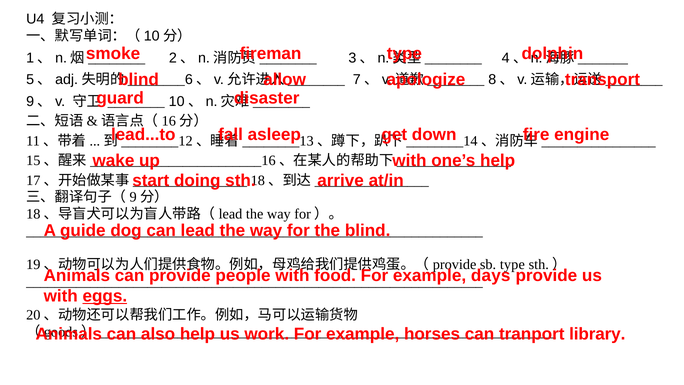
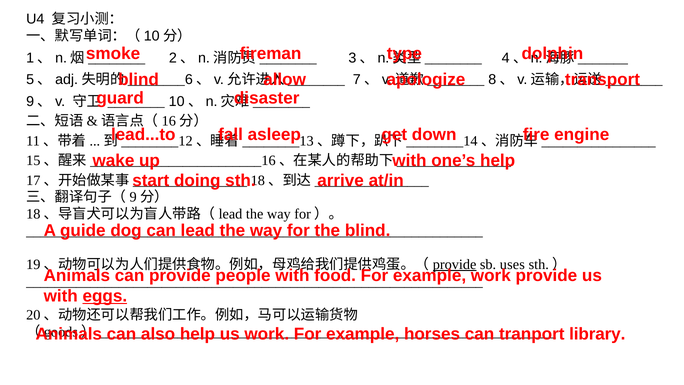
provide at (455, 264) underline: none -> present
sb type: type -> uses
days at (491, 275): days -> work
